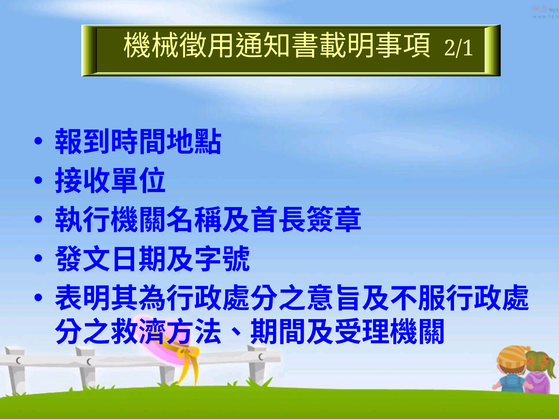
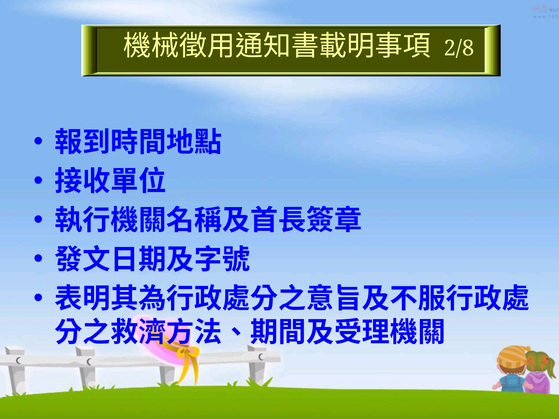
2/1: 2/1 -> 2/8
